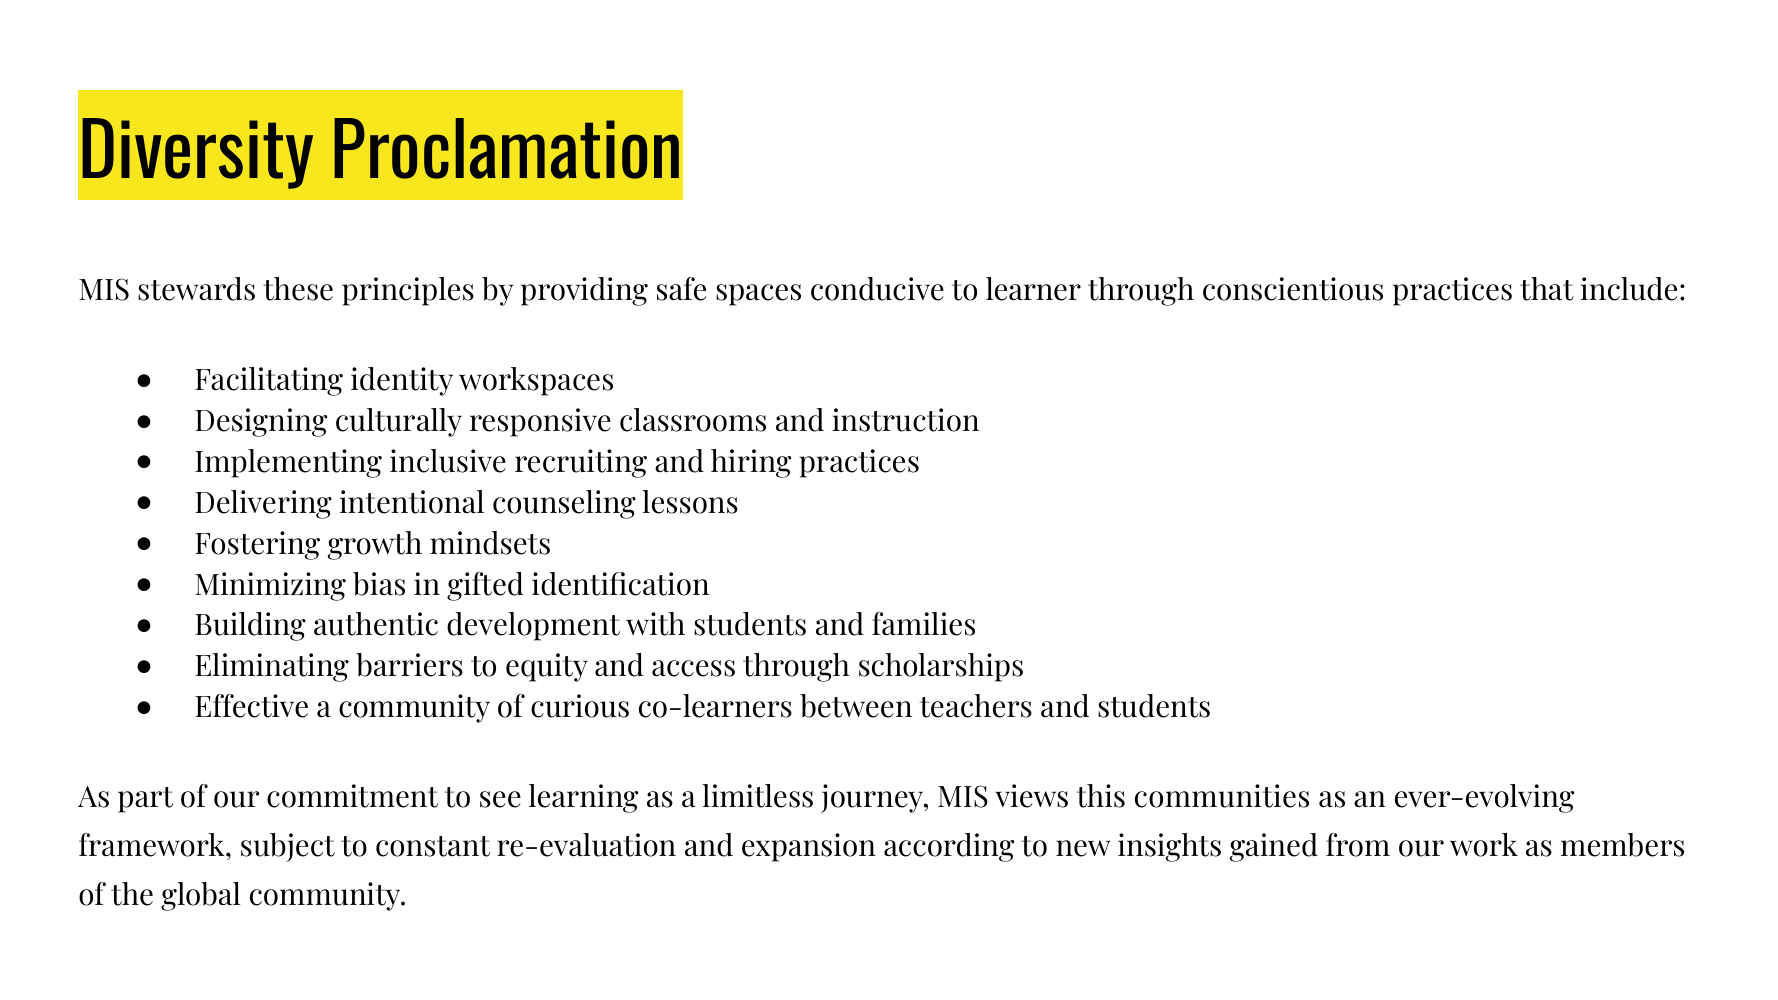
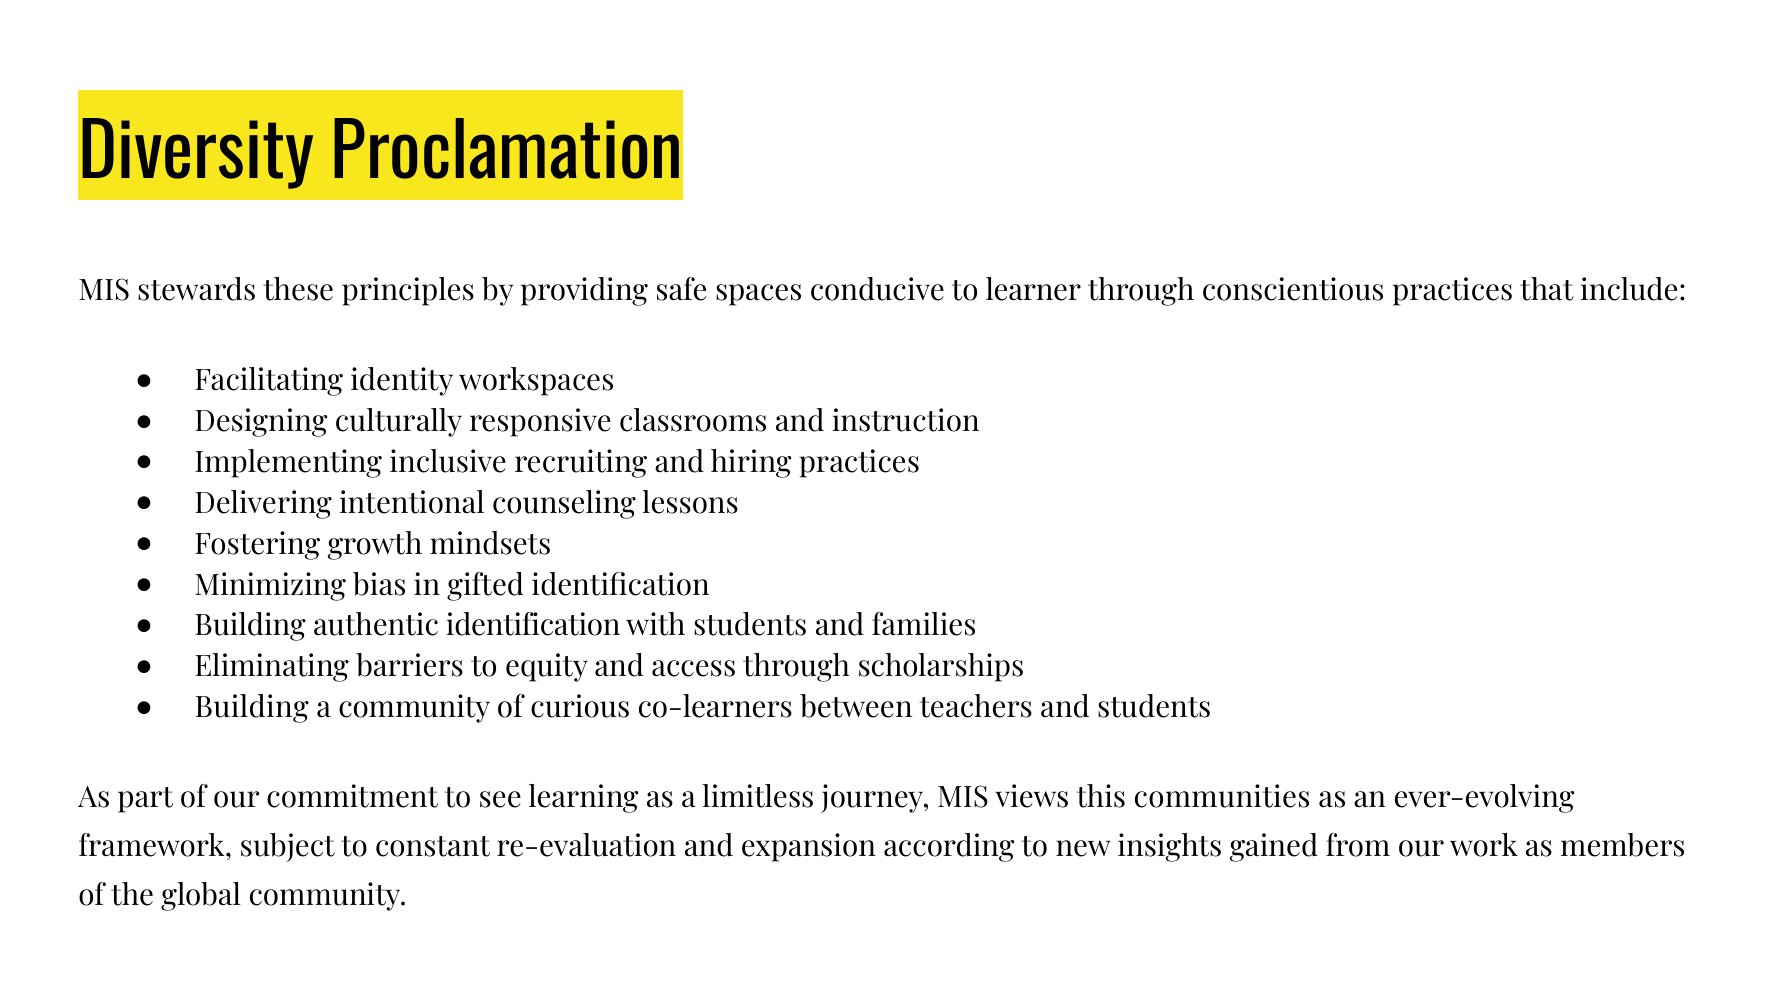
authentic development: development -> identification
Effective at (252, 708): Effective -> Building
